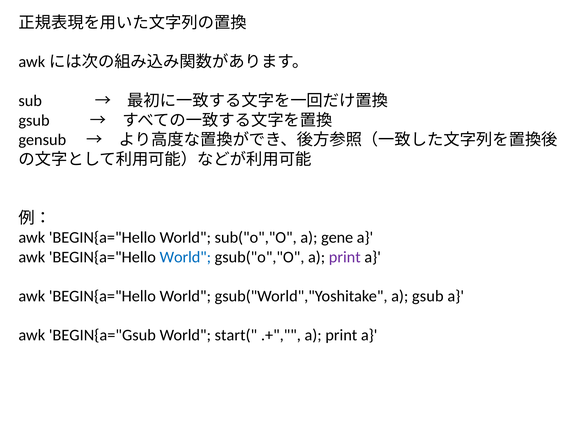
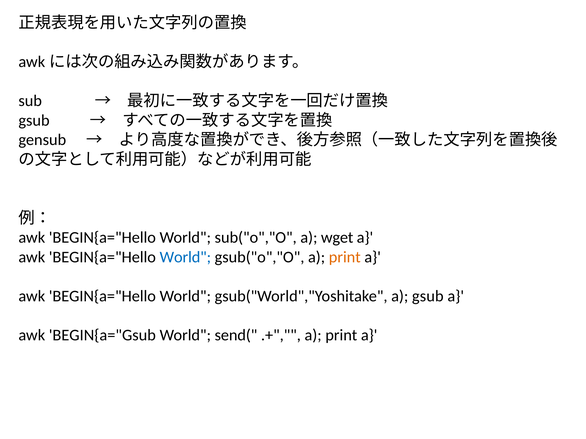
gene: gene -> wget
print at (345, 257) colour: purple -> orange
start(: start( -> send(
